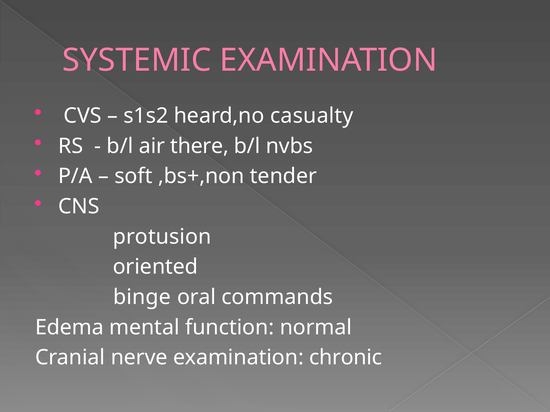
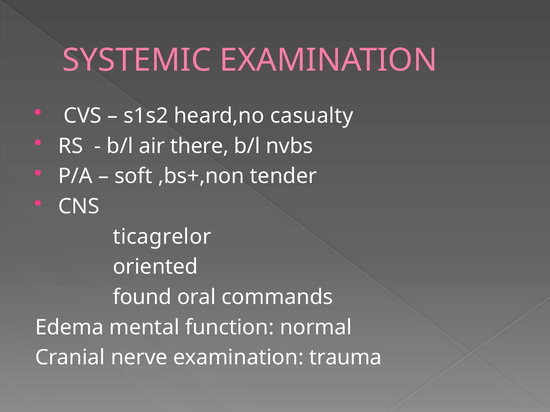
protusion: protusion -> ticagrelor
binge: binge -> found
chronic: chronic -> trauma
